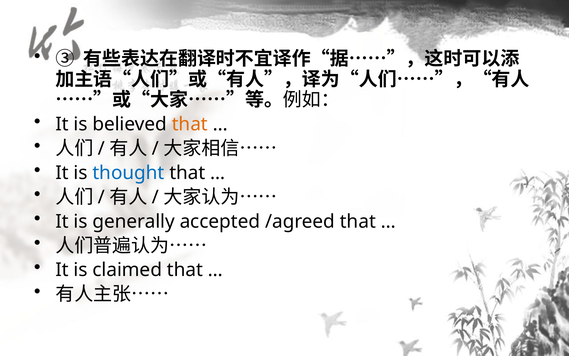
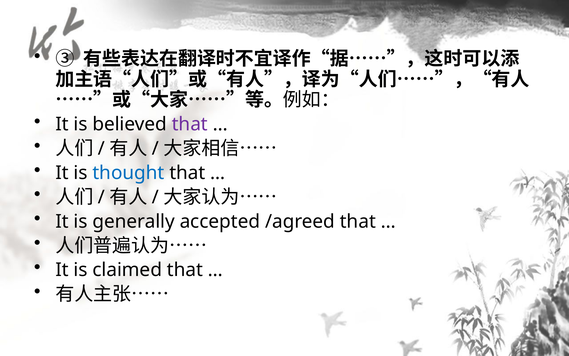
that at (190, 124) colour: orange -> purple
